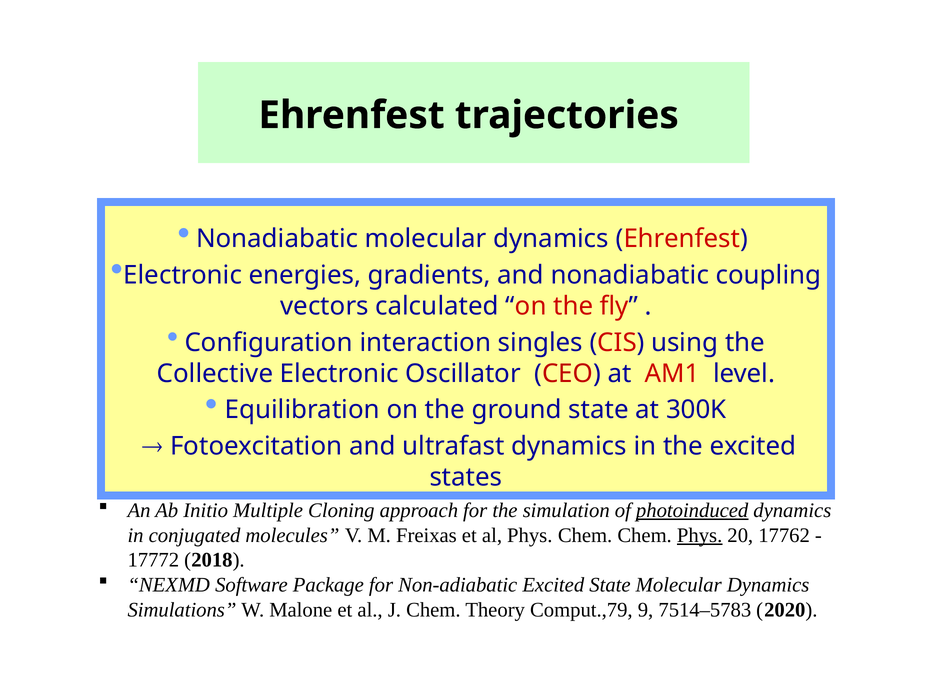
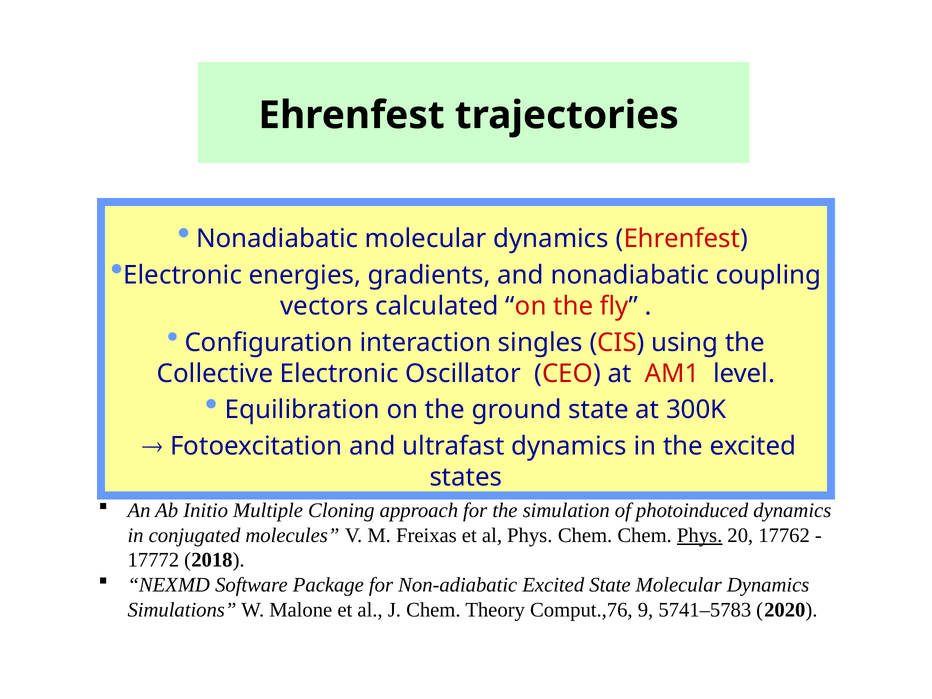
photoinduced underline: present -> none
Comput.,79: Comput.,79 -> Comput.,76
7514–5783: 7514–5783 -> 5741–5783
